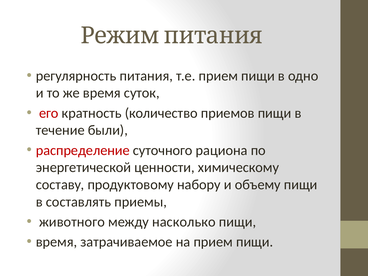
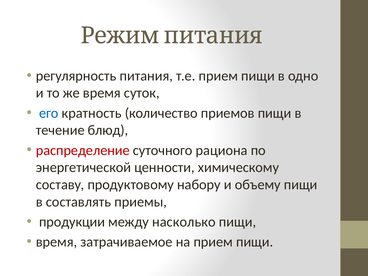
его colour: red -> blue
были: были -> блюд
животного: животного -> продукции
